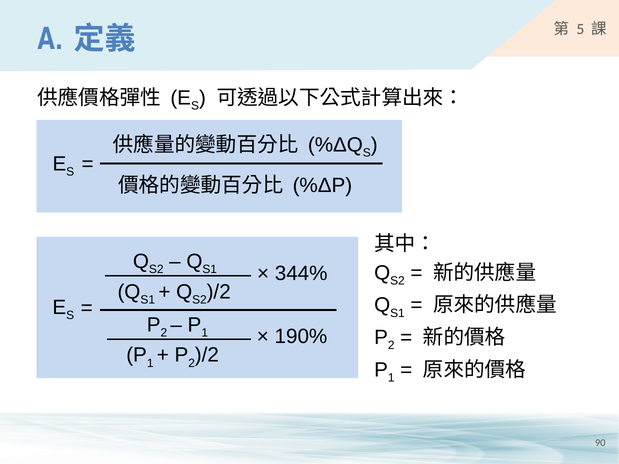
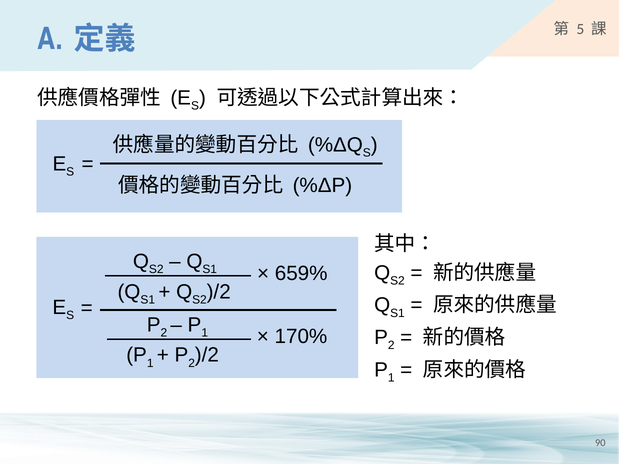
344%: 344% -> 659%
190%: 190% -> 170%
